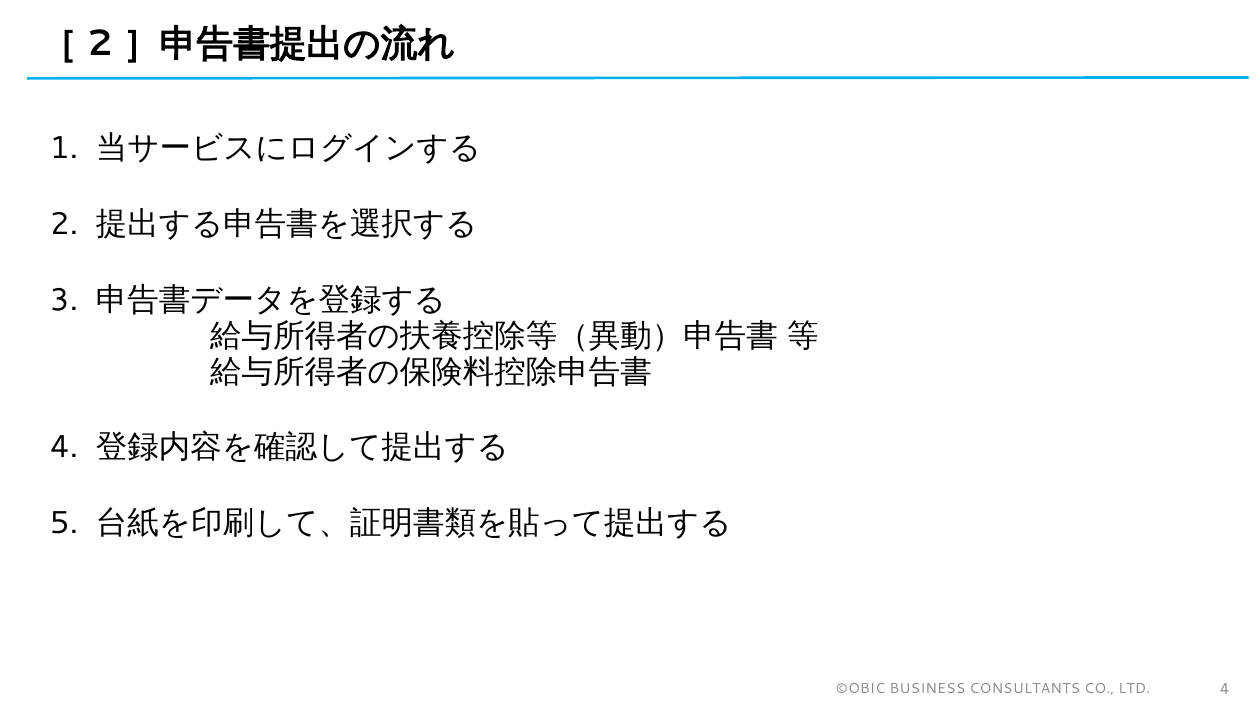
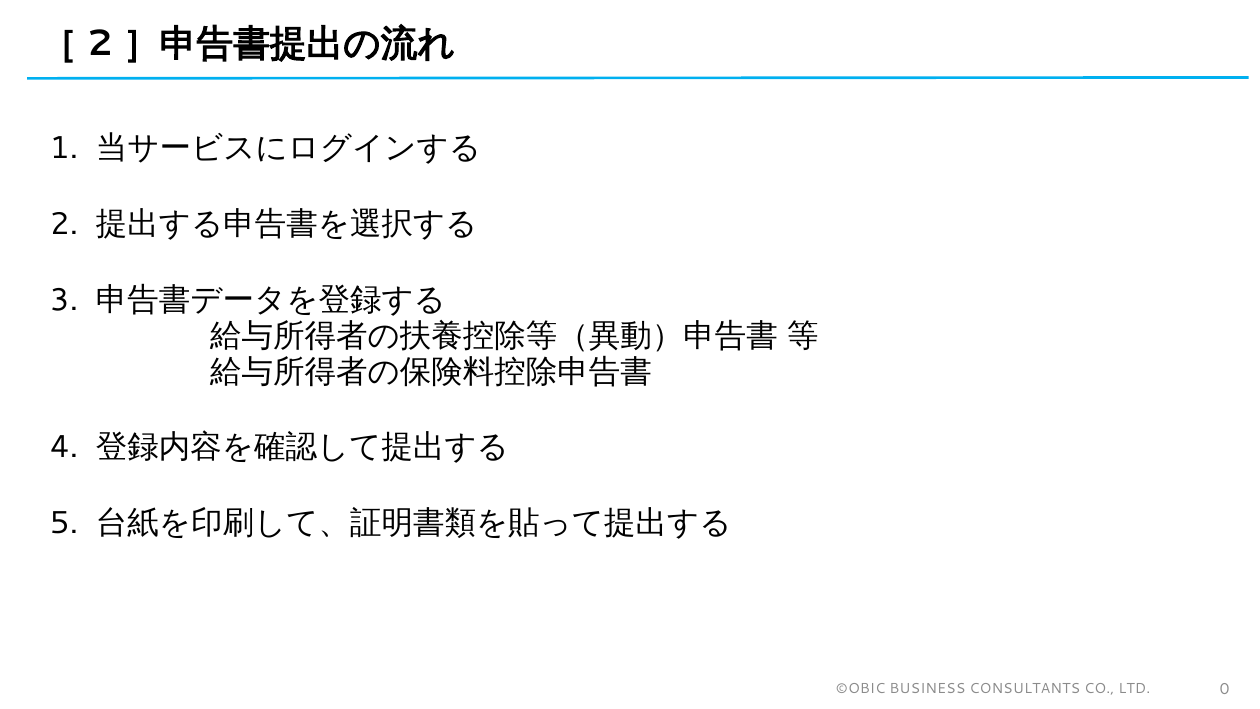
LTD 4: 4 -> 0
